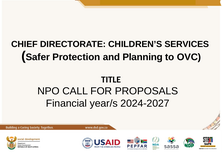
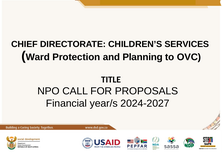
Safer: Safer -> Ward
